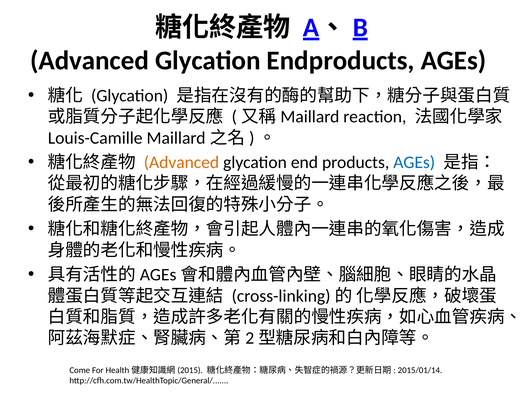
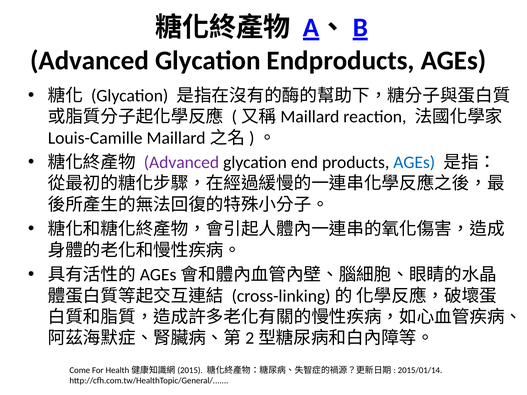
Advanced at (181, 163) colour: orange -> purple
